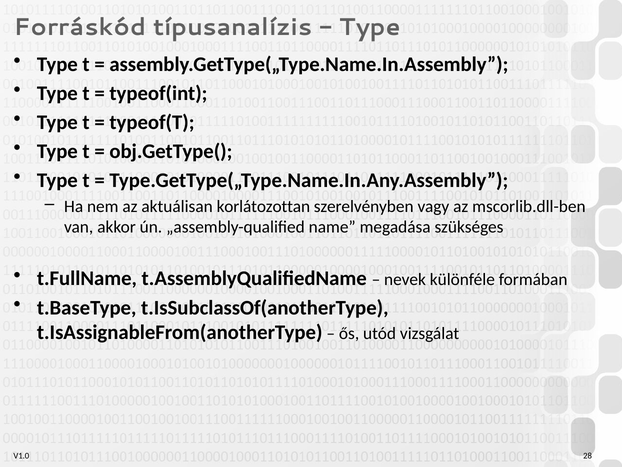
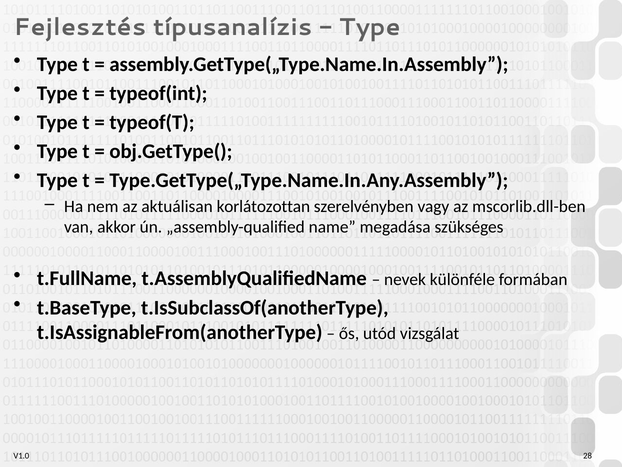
Forráskód: Forráskód -> Fejlesztés
